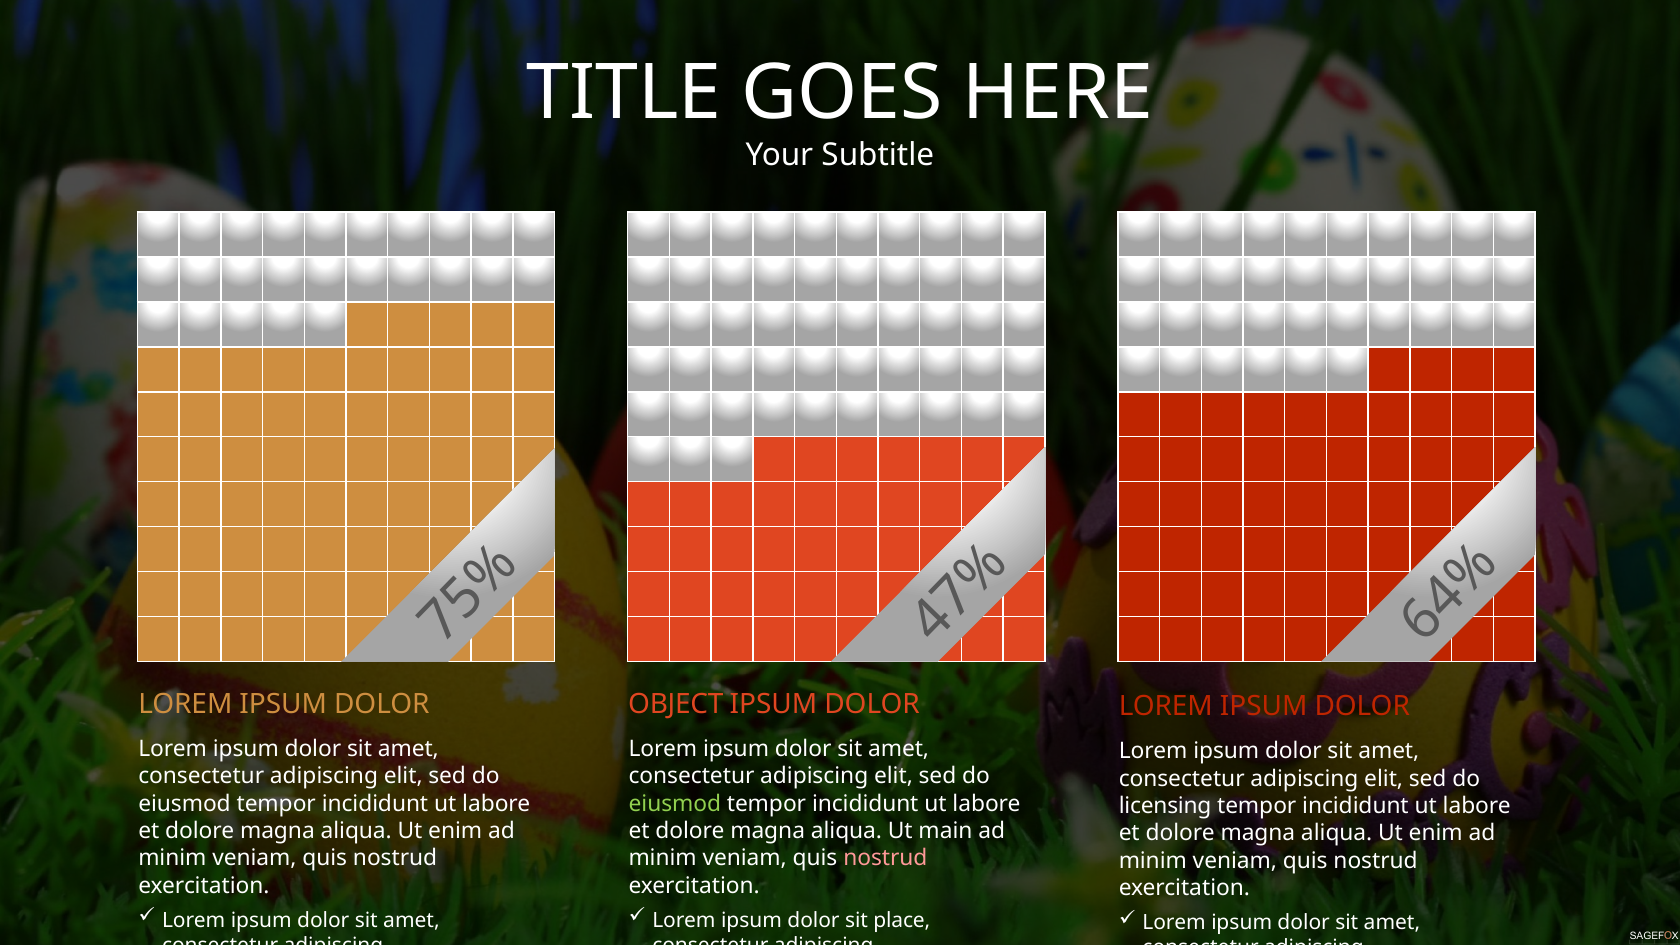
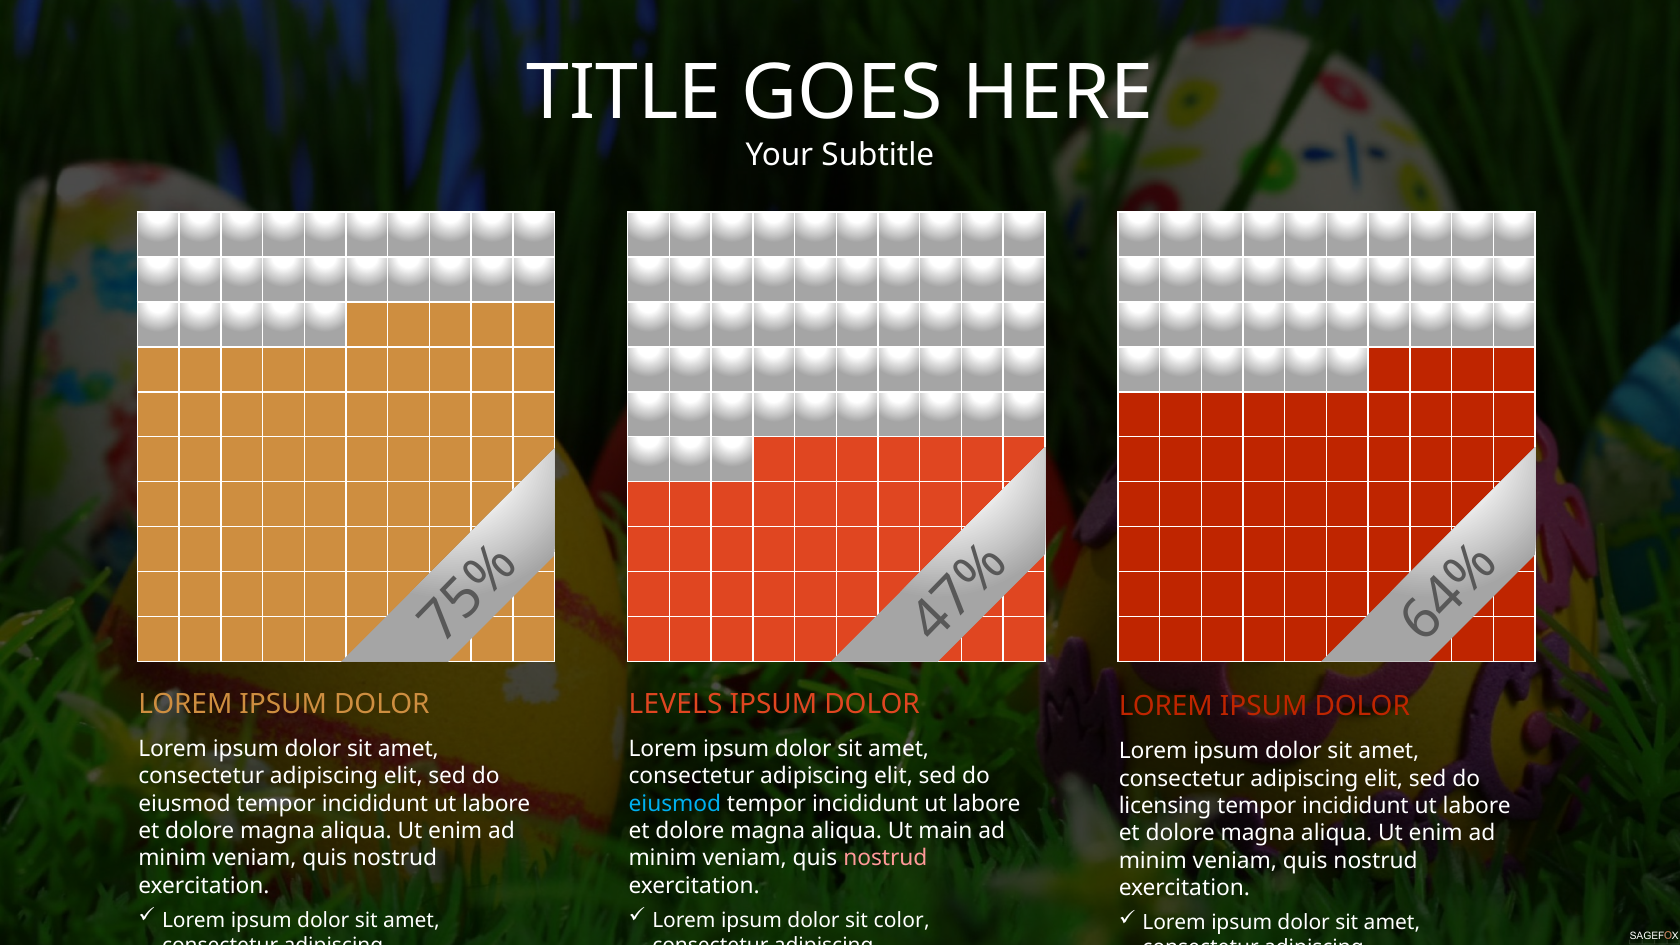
OBJECT: OBJECT -> LEVELS
eiusmod at (675, 804) colour: light green -> light blue
place: place -> color
